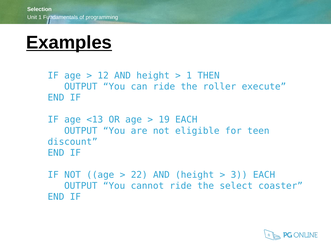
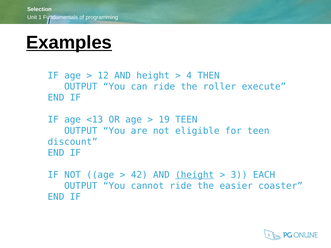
1 at (189, 76): 1 -> 4
19 EACH: EACH -> TEEN
22: 22 -> 42
height at (195, 175) underline: none -> present
select: select -> easier
